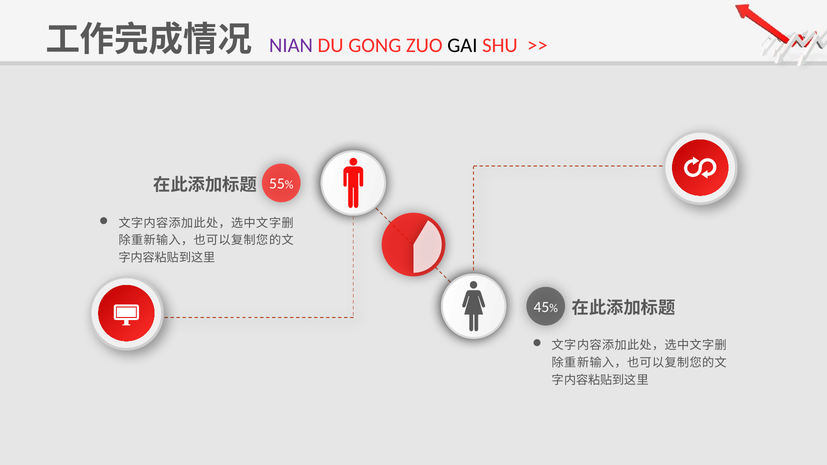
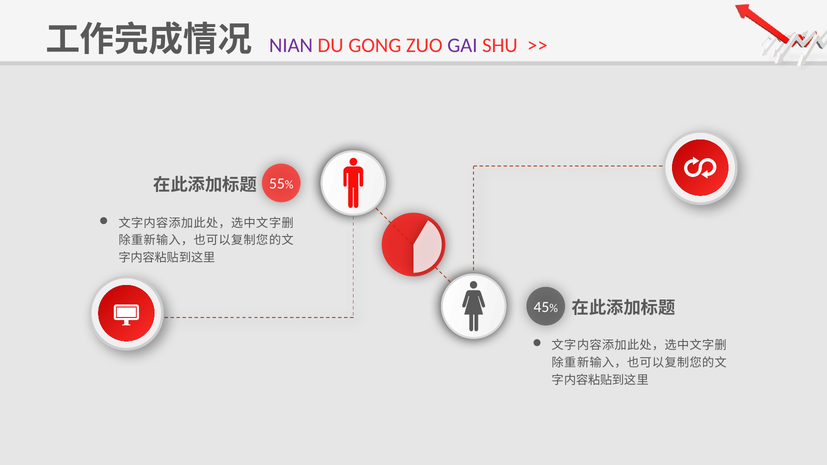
GAI colour: black -> purple
